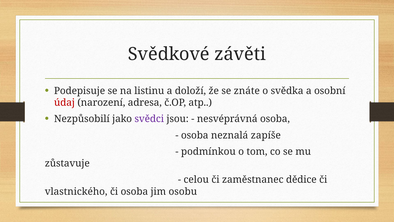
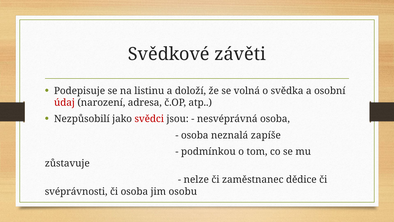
znáte: znáte -> volná
svědci colour: purple -> red
celou: celou -> nelze
vlastnického: vlastnického -> svéprávnosti
